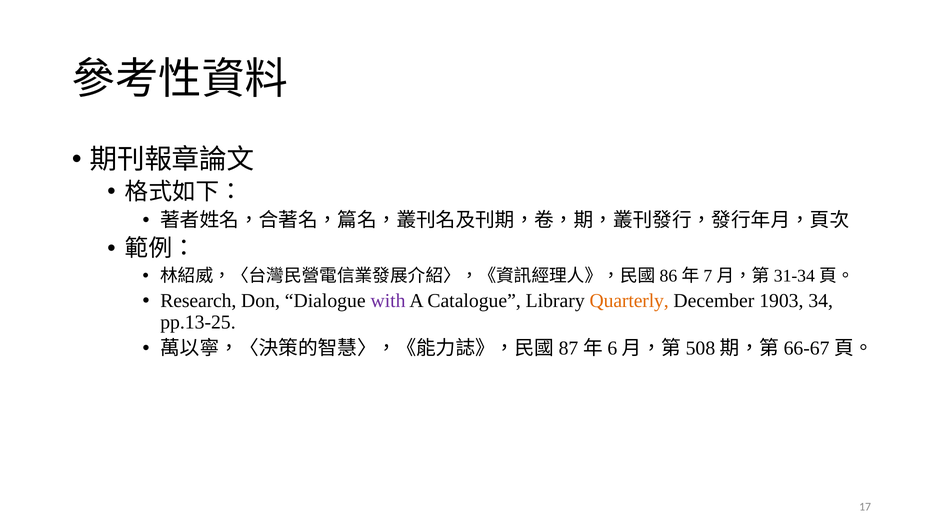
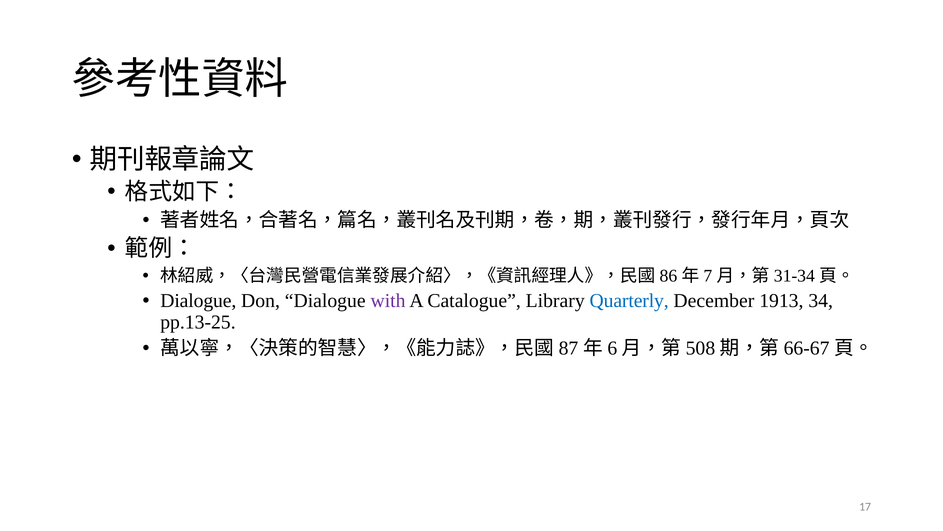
Research at (198, 301): Research -> Dialogue
Quarterly colour: orange -> blue
1903: 1903 -> 1913
